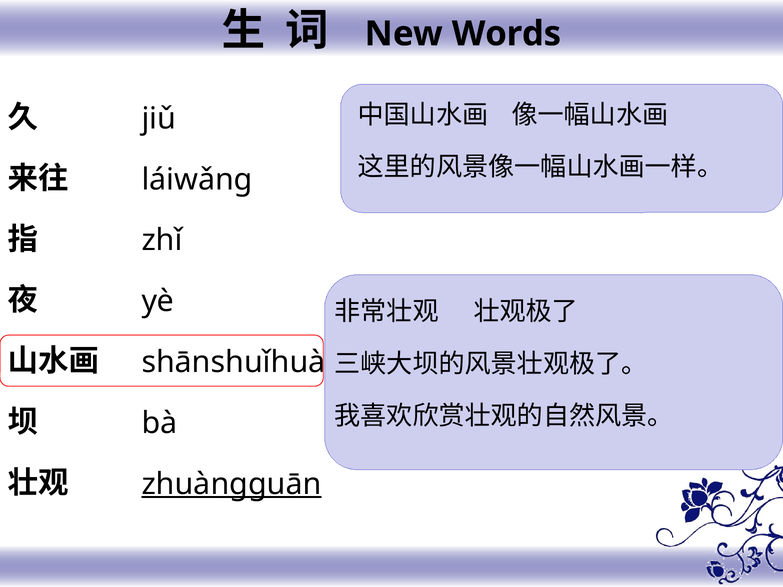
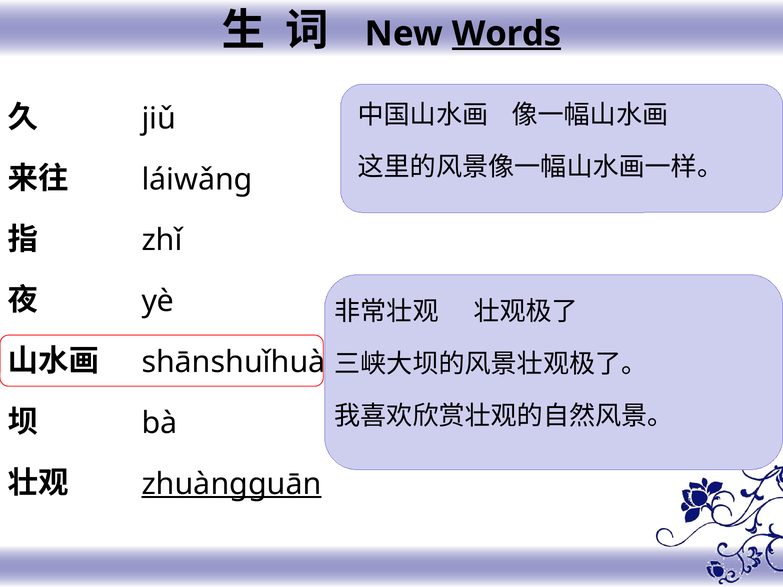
Words underline: none -> present
